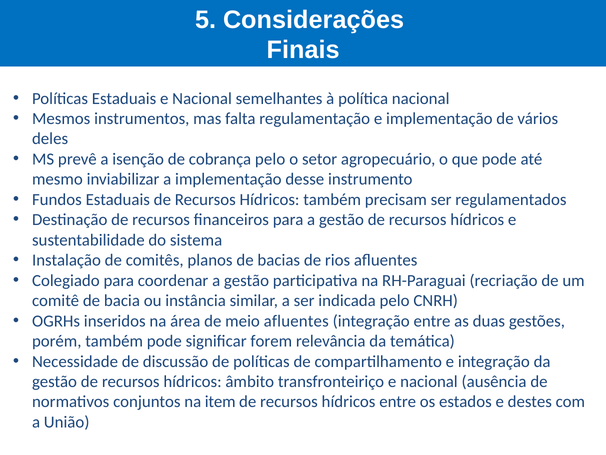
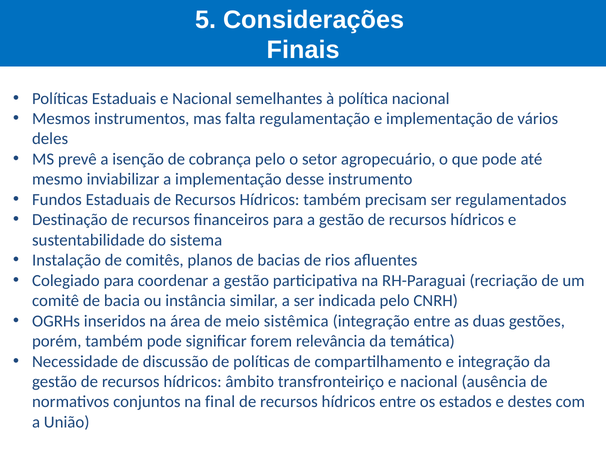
meio afluentes: afluentes -> sistêmica
item: item -> final
